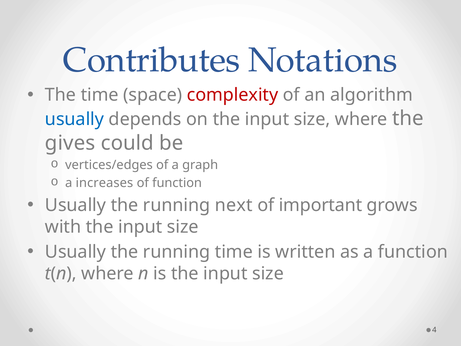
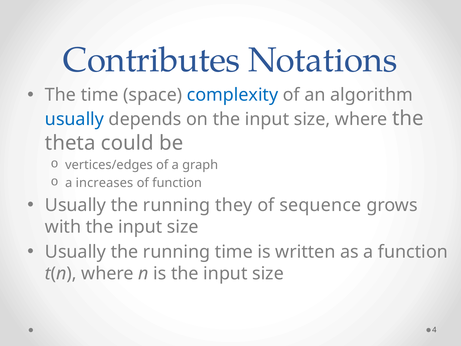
complexity colour: red -> blue
gives: gives -> theta
next: next -> they
important: important -> sequence
